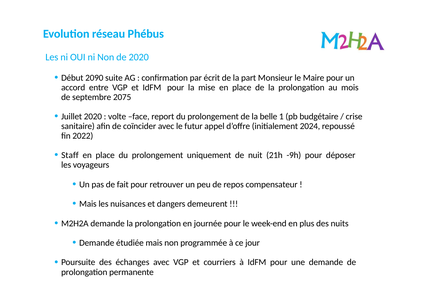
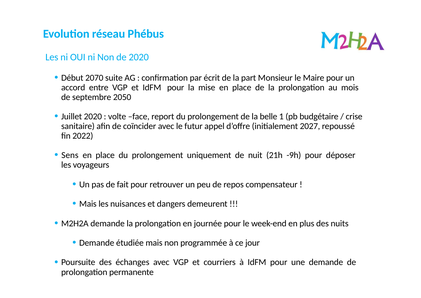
2090: 2090 -> 2070
2075: 2075 -> 2050
2024: 2024 -> 2027
Staff: Staff -> Sens
